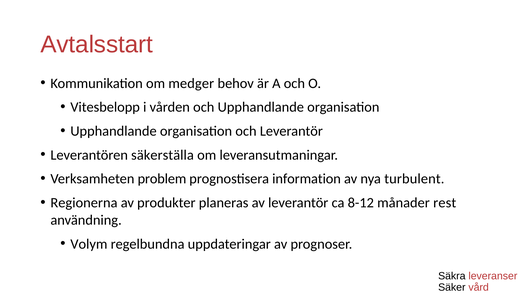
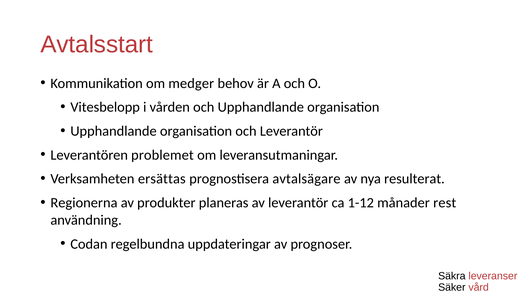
säkerställa: säkerställa -> problemet
problem: problem -> ersättas
information: information -> avtalsägare
turbulent: turbulent -> resulterat
8-12: 8-12 -> 1-12
Volym: Volym -> Codan
